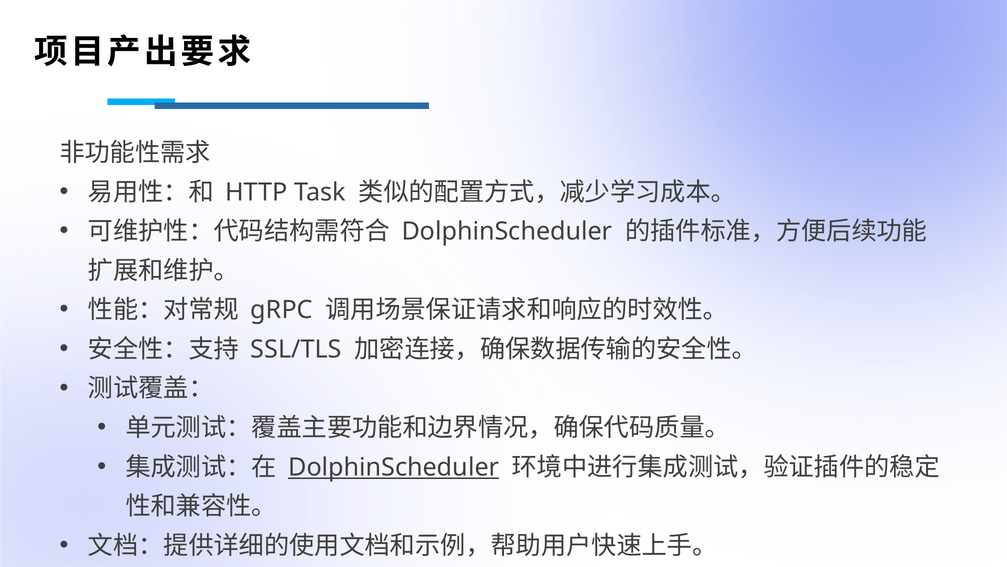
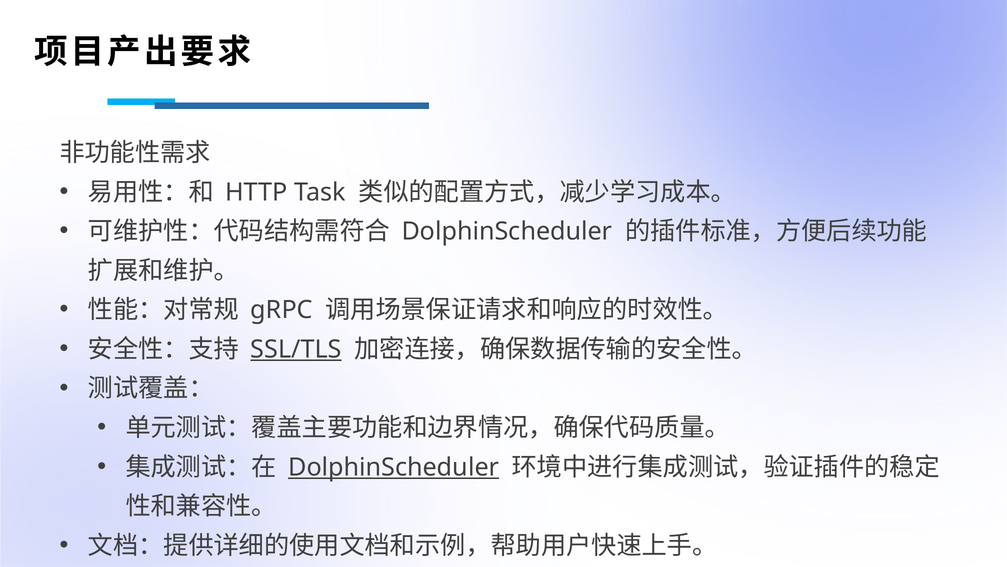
SSL/TLS underline: none -> present
